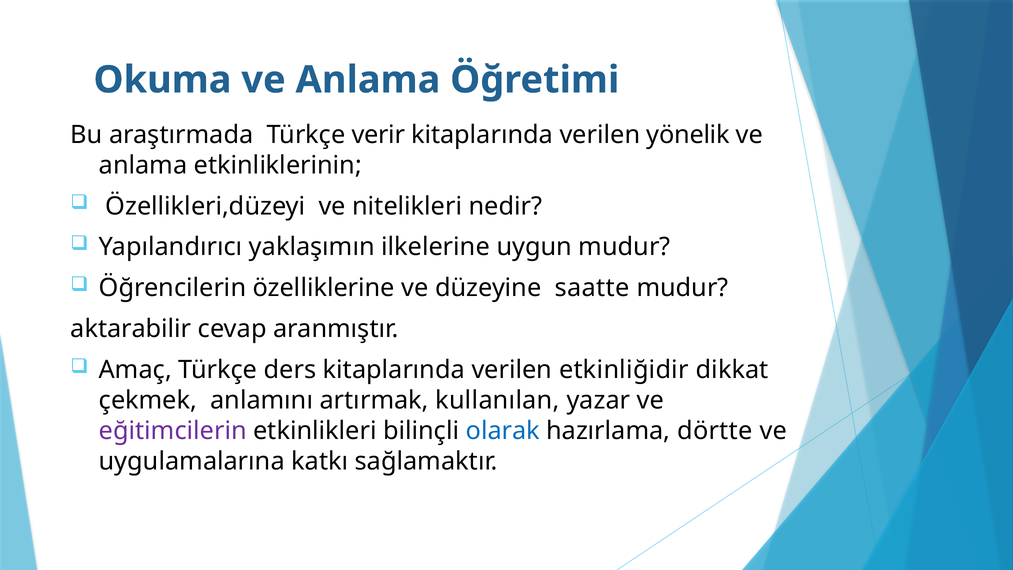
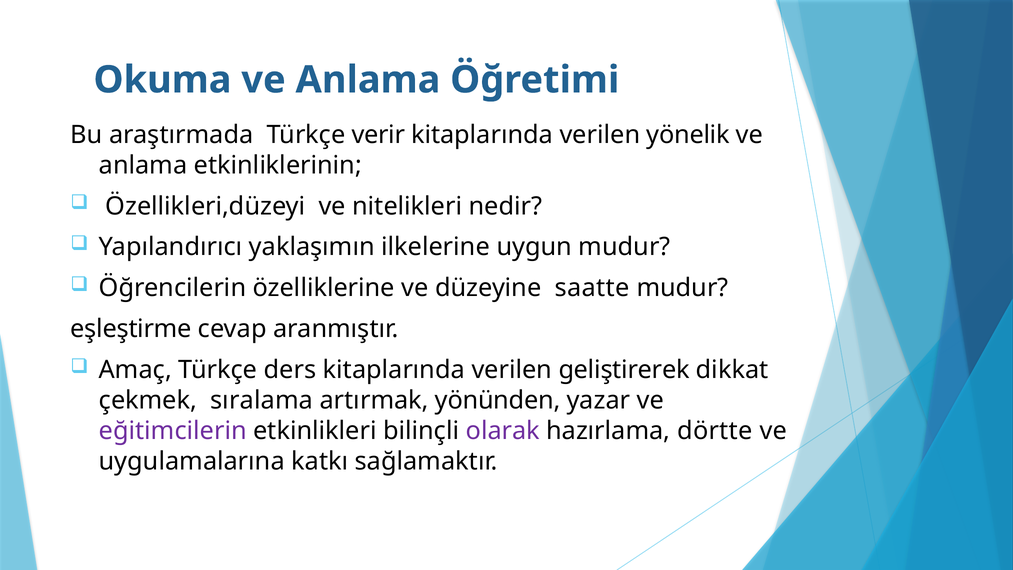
aktarabilir: aktarabilir -> eşleştirme
etkinliğidir: etkinliğidir -> geliştirerek
anlamını: anlamını -> sıralama
kullanılan: kullanılan -> yönünden
olarak colour: blue -> purple
